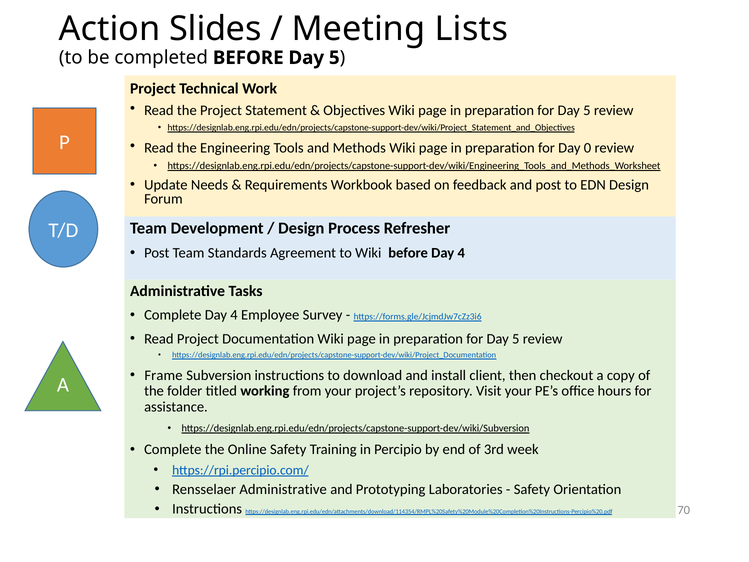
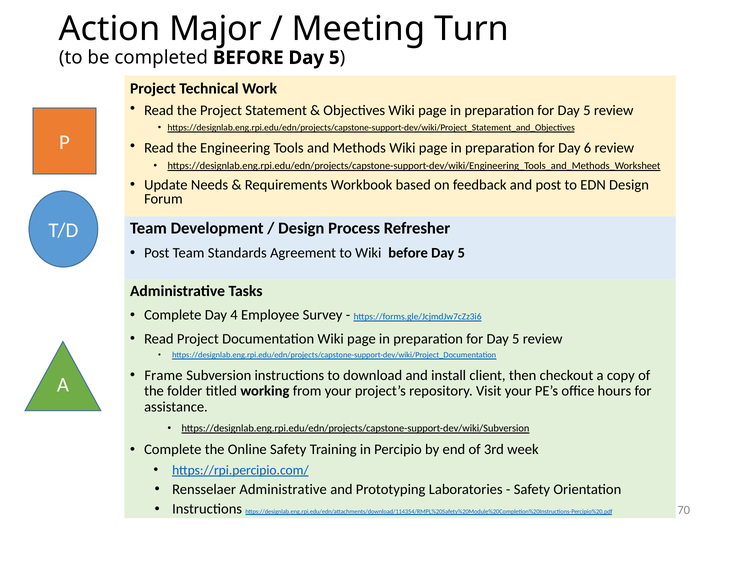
Slides: Slides -> Major
Lists: Lists -> Turn
0: 0 -> 6
Wiki before Day 4: 4 -> 5
